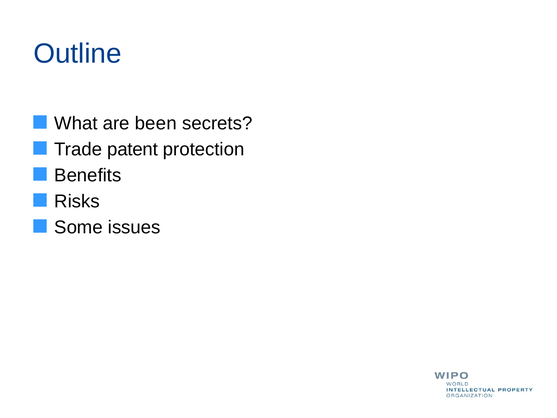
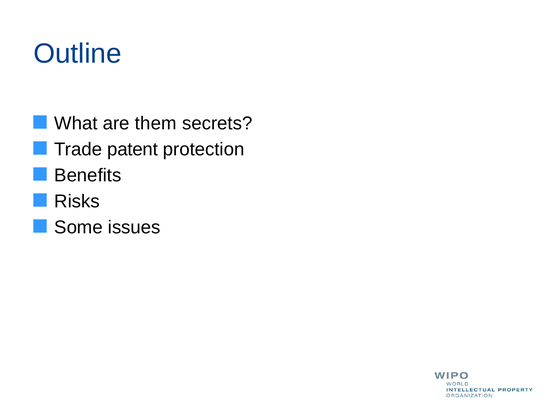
been: been -> them
